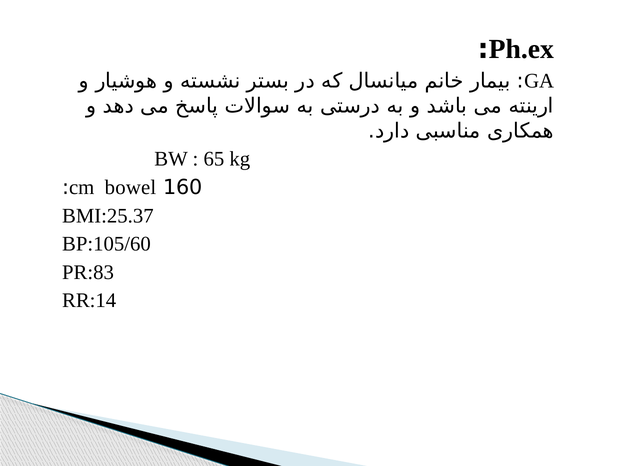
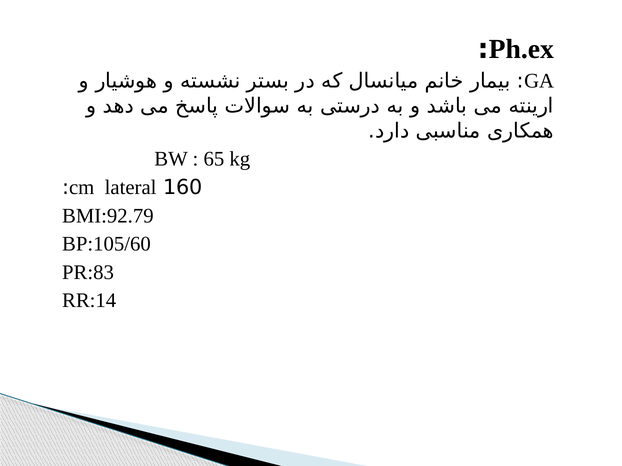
bowel: bowel -> lateral
BMI:25.37: BMI:25.37 -> BMI:92.79
